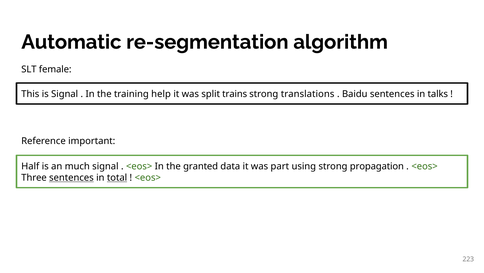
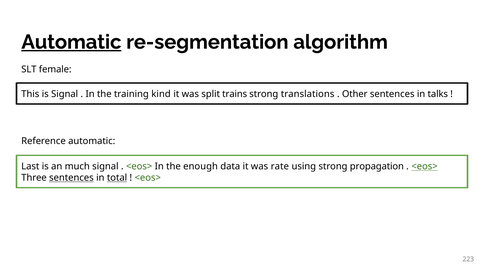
Automatic at (71, 42) underline: none -> present
help: help -> kind
Baidu: Baidu -> Other
Reference important: important -> automatic
Half: Half -> Last
granted: granted -> enough
part: part -> rate
<eos> at (425, 166) underline: none -> present
